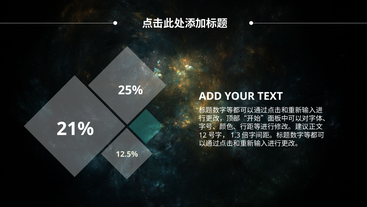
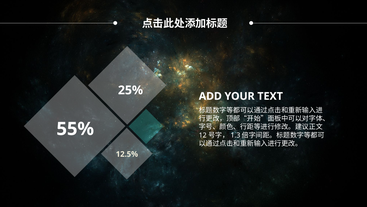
21%: 21% -> 55%
